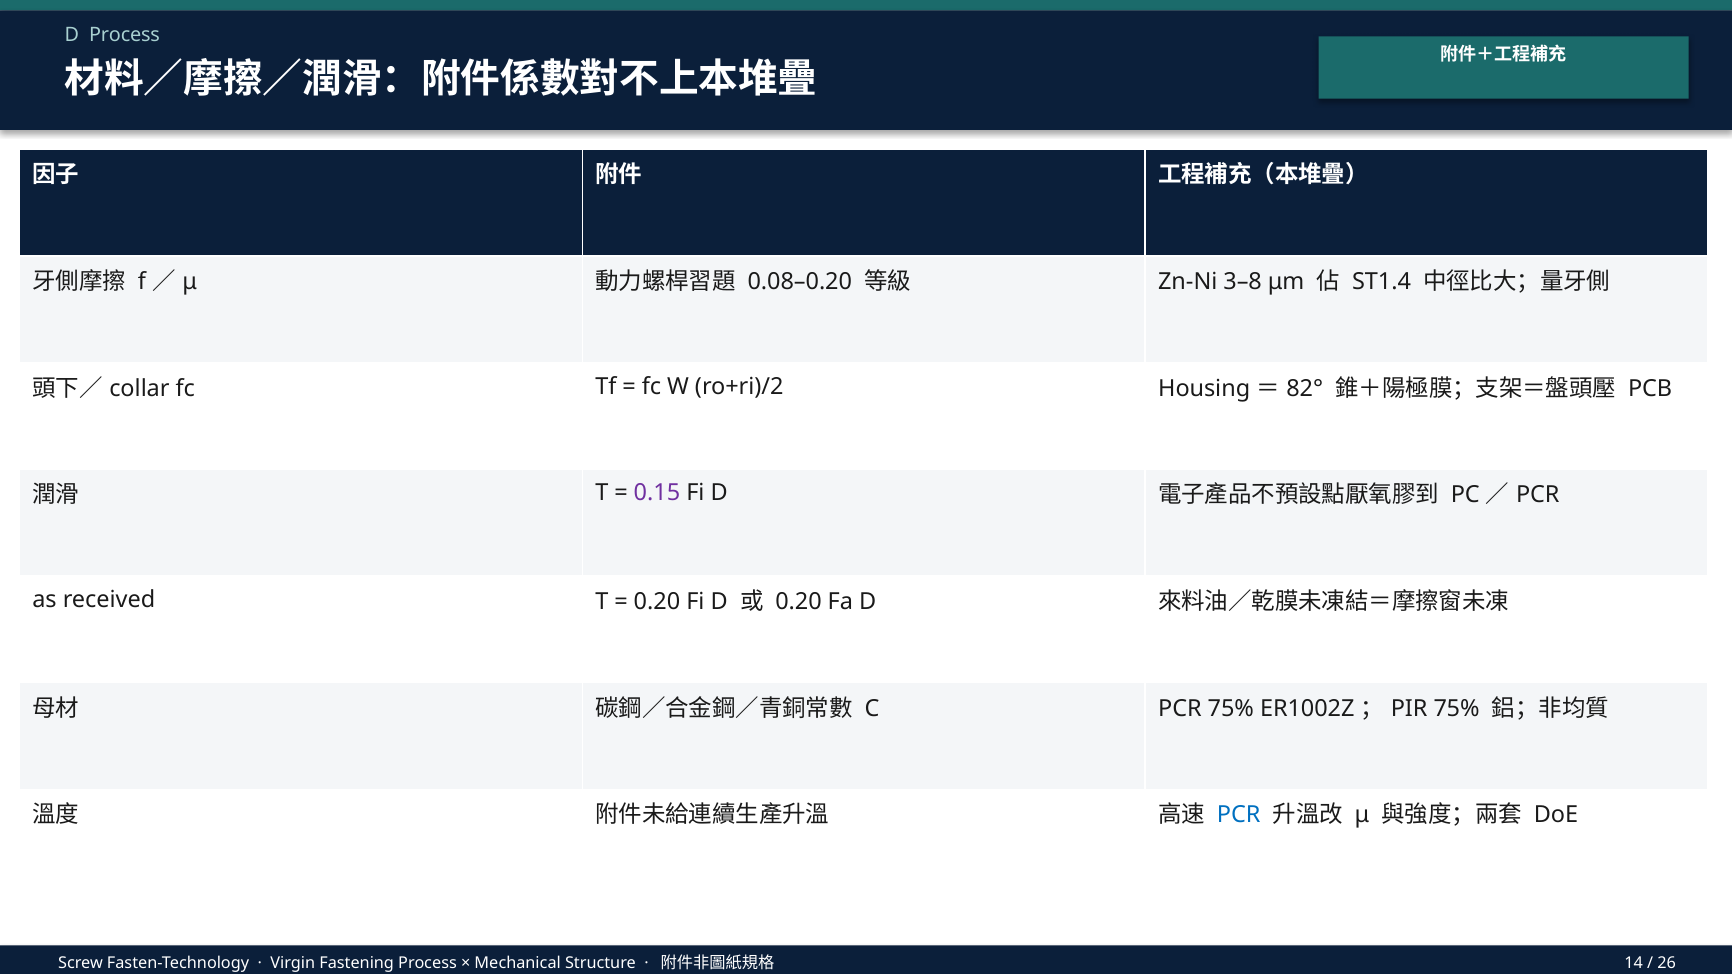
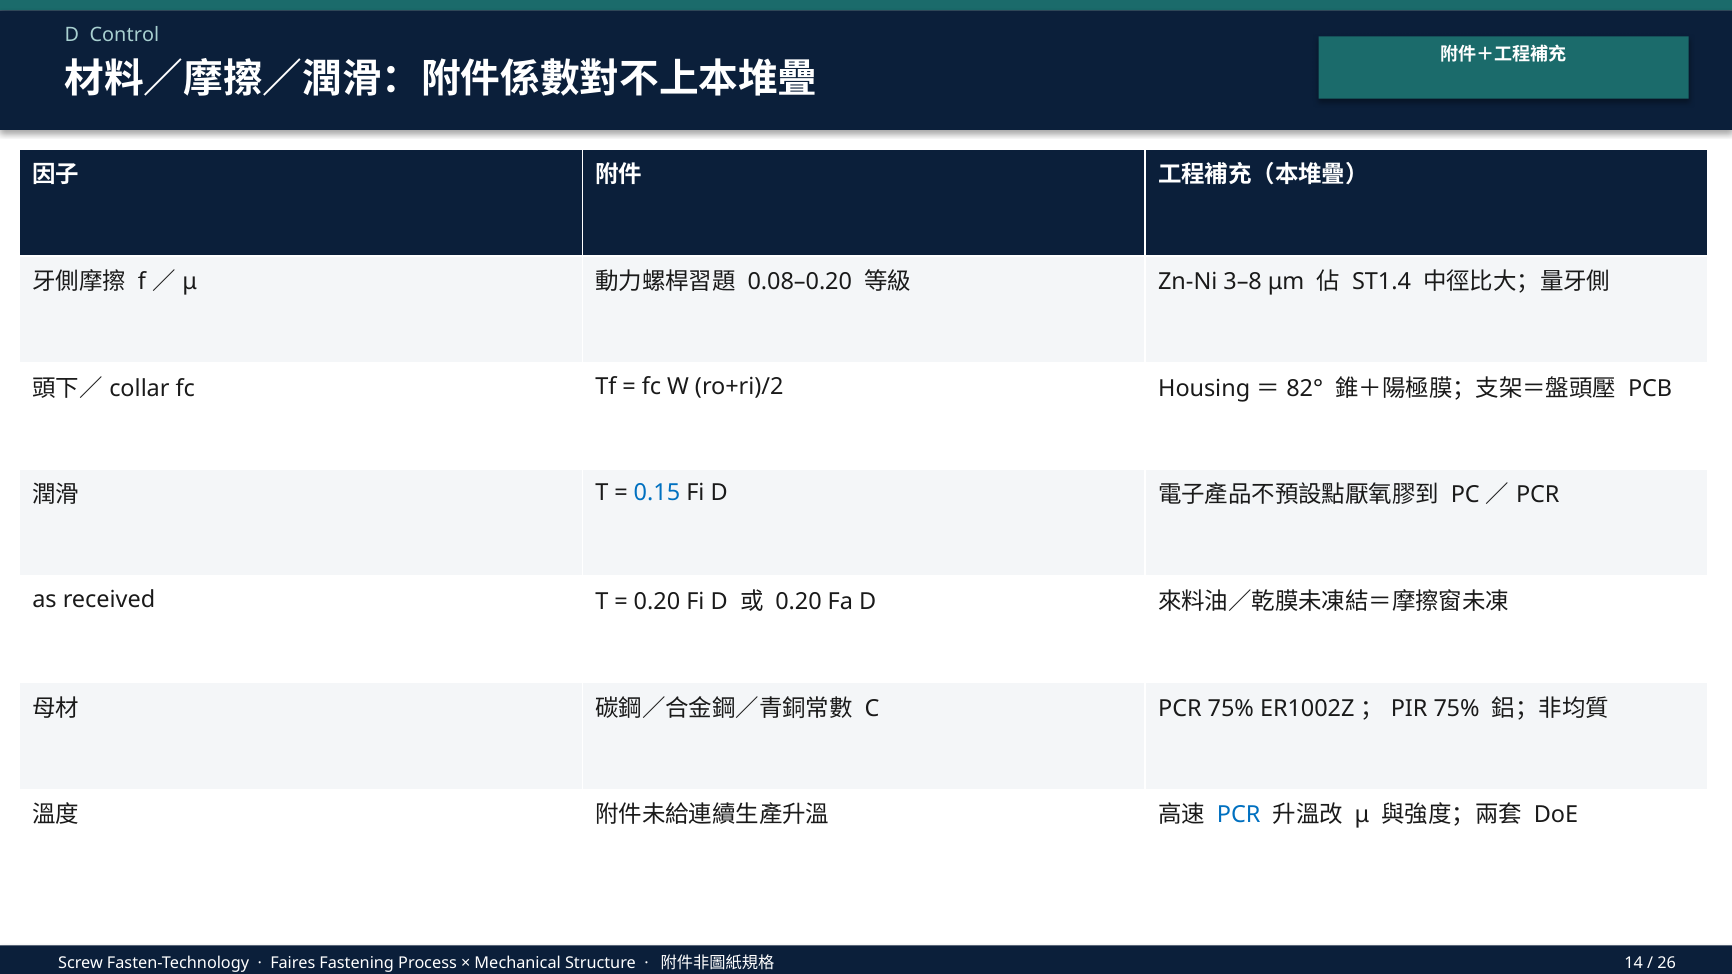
D Process: Process -> Control
0.15 colour: purple -> blue
Virgin: Virgin -> Faires
